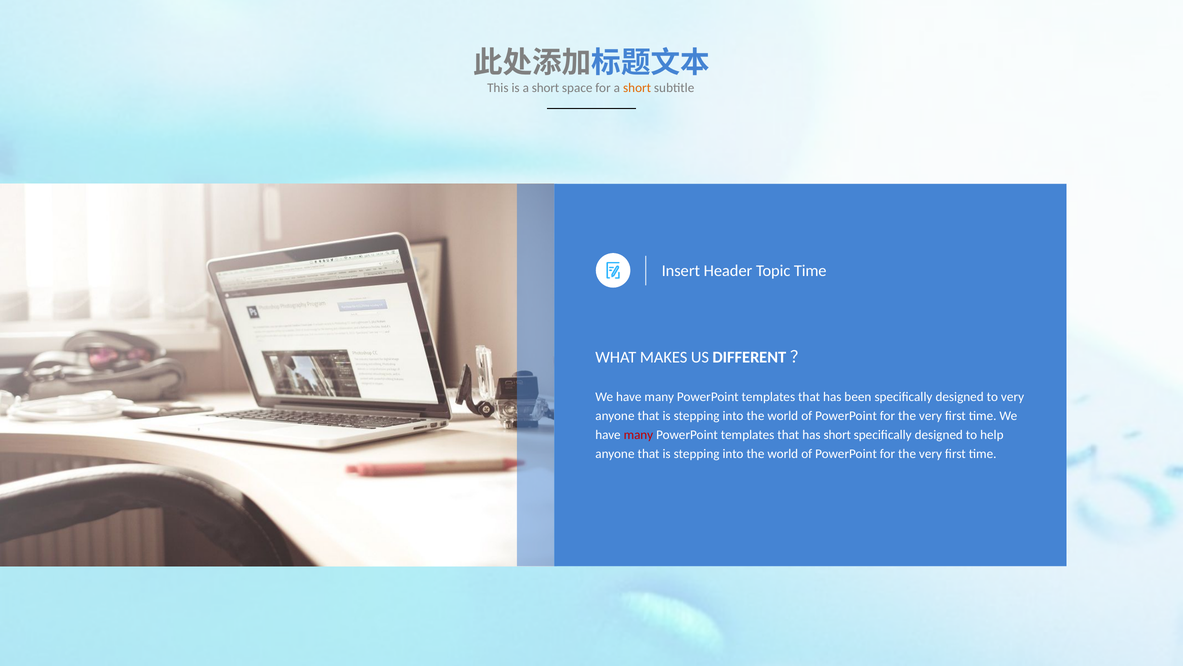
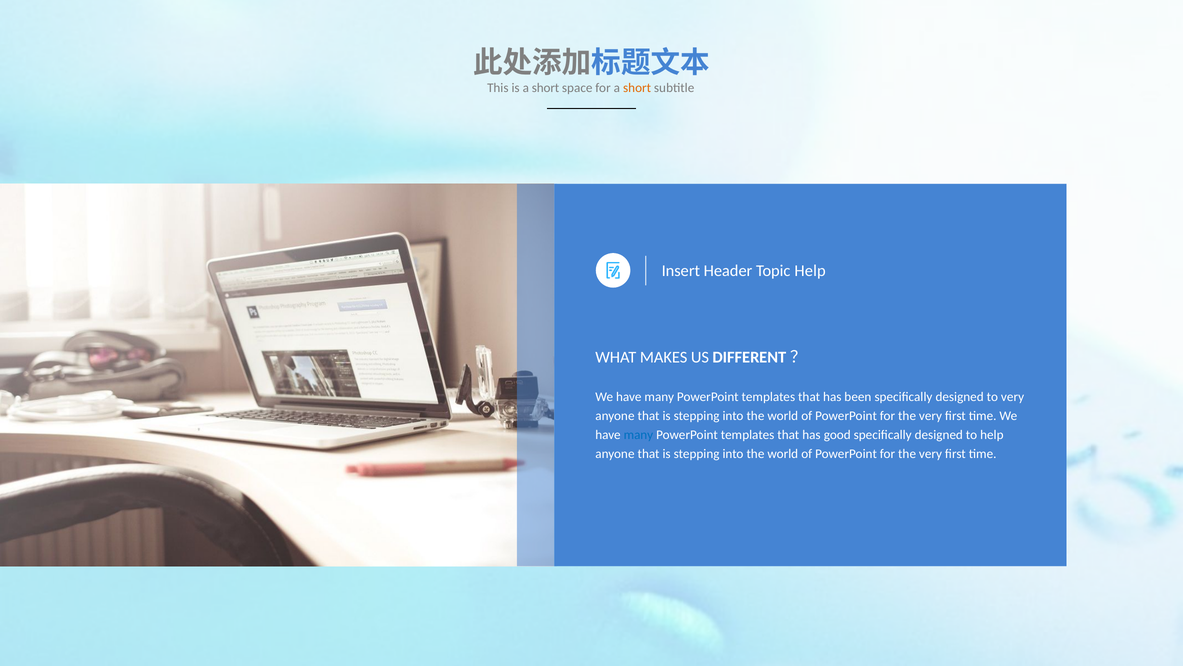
Topic Time: Time -> Help
many at (638, 434) colour: red -> blue
has short: short -> good
